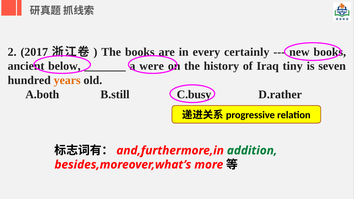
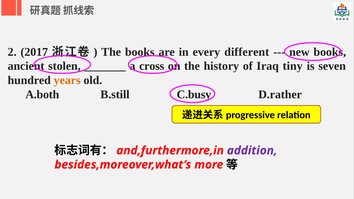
certainly: certainly -> different
below: below -> stolen
were: were -> cross
addition colour: green -> purple
